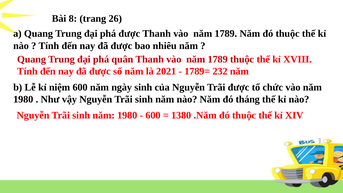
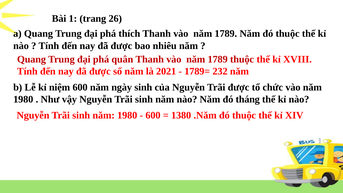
8: 8 -> 1
phá được: được -> thích
